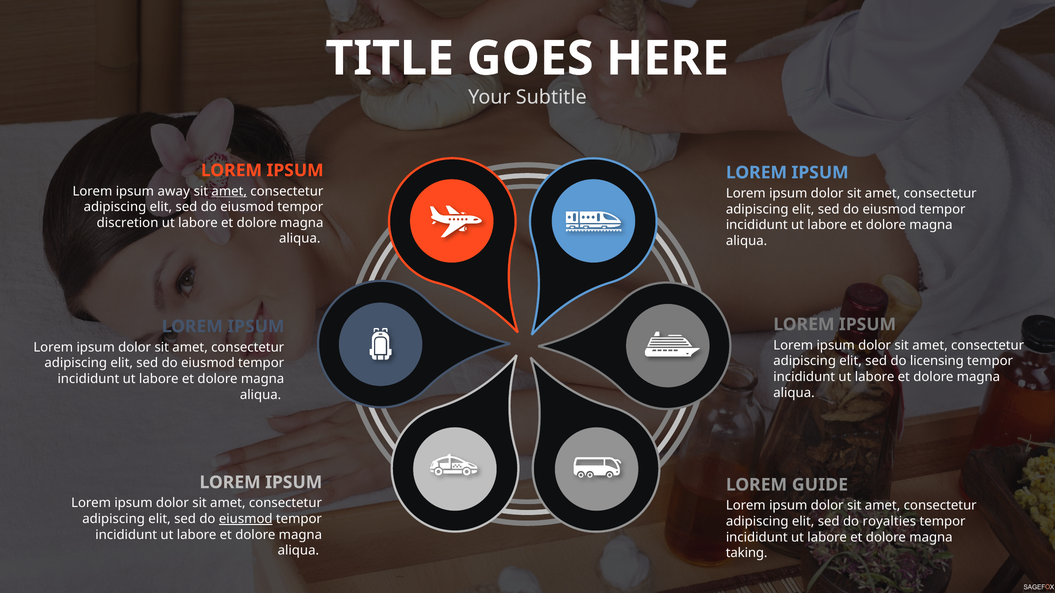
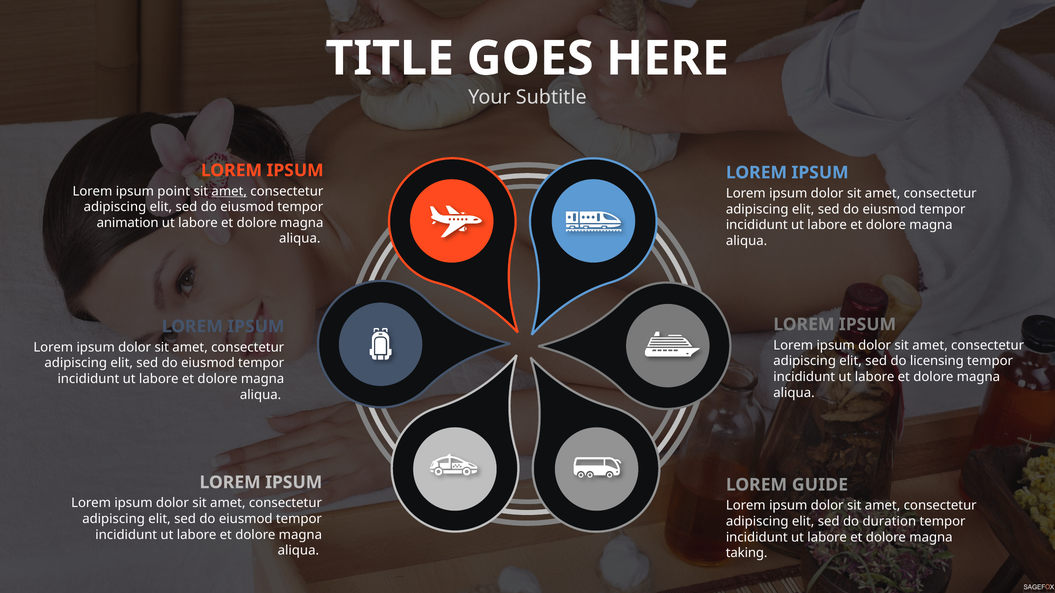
away: away -> point
discretion: discretion -> animation
eiusmod at (246, 519) underline: present -> none
royalties: royalties -> duration
